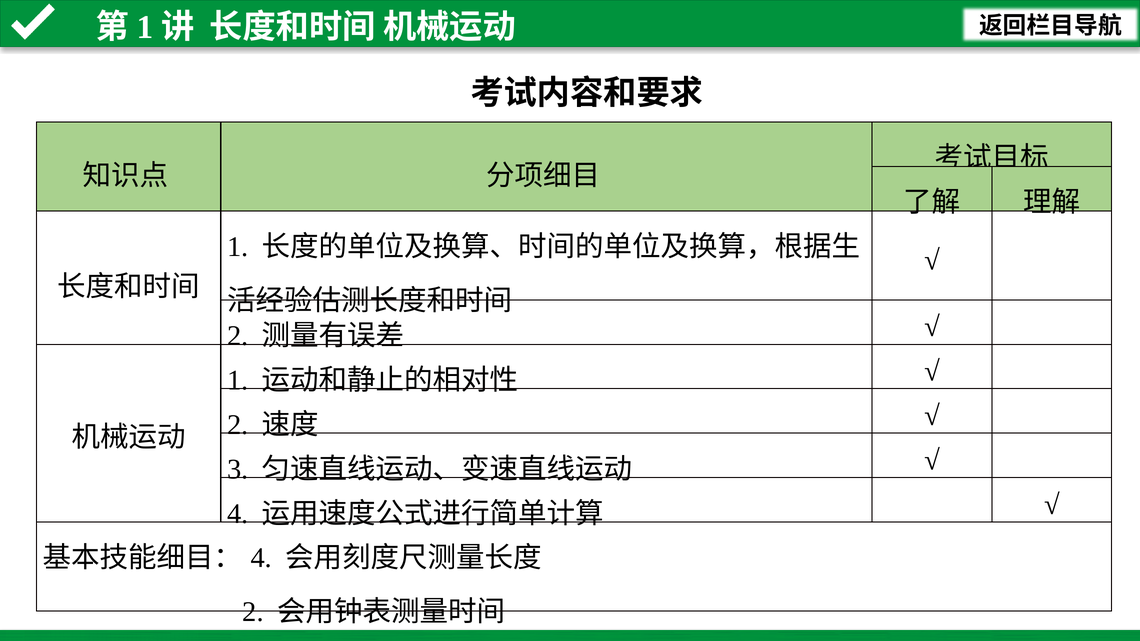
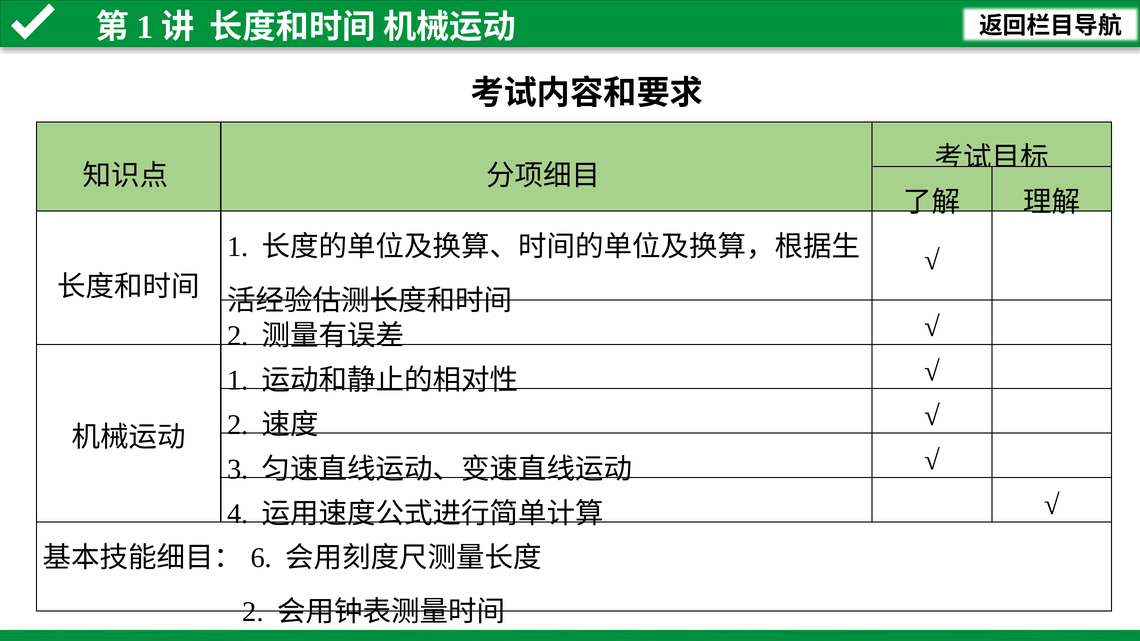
4 at (261, 558): 4 -> 6
